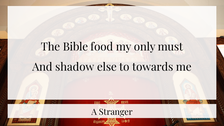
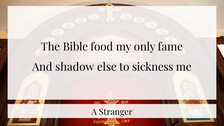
must: must -> fame
towards: towards -> sickness
